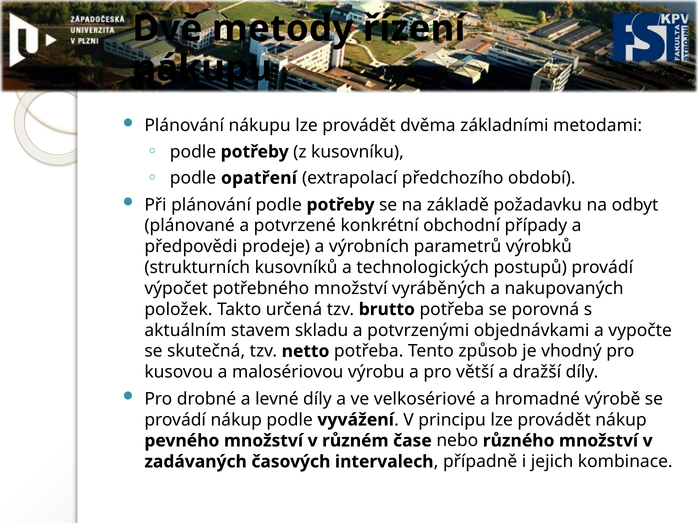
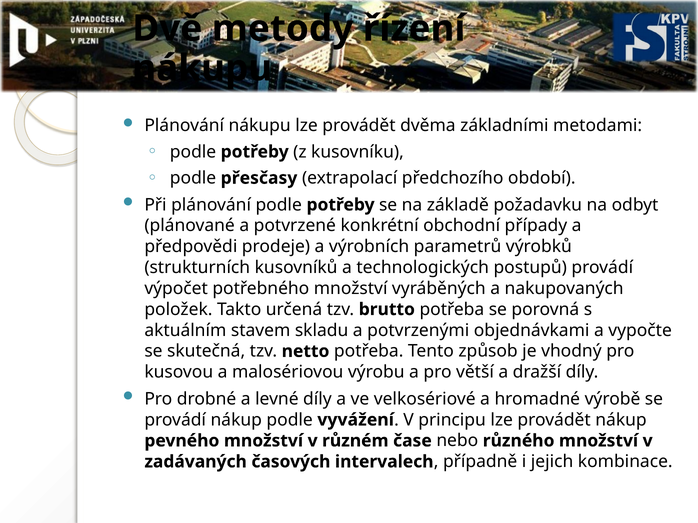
opatření: opatření -> přesčasy
